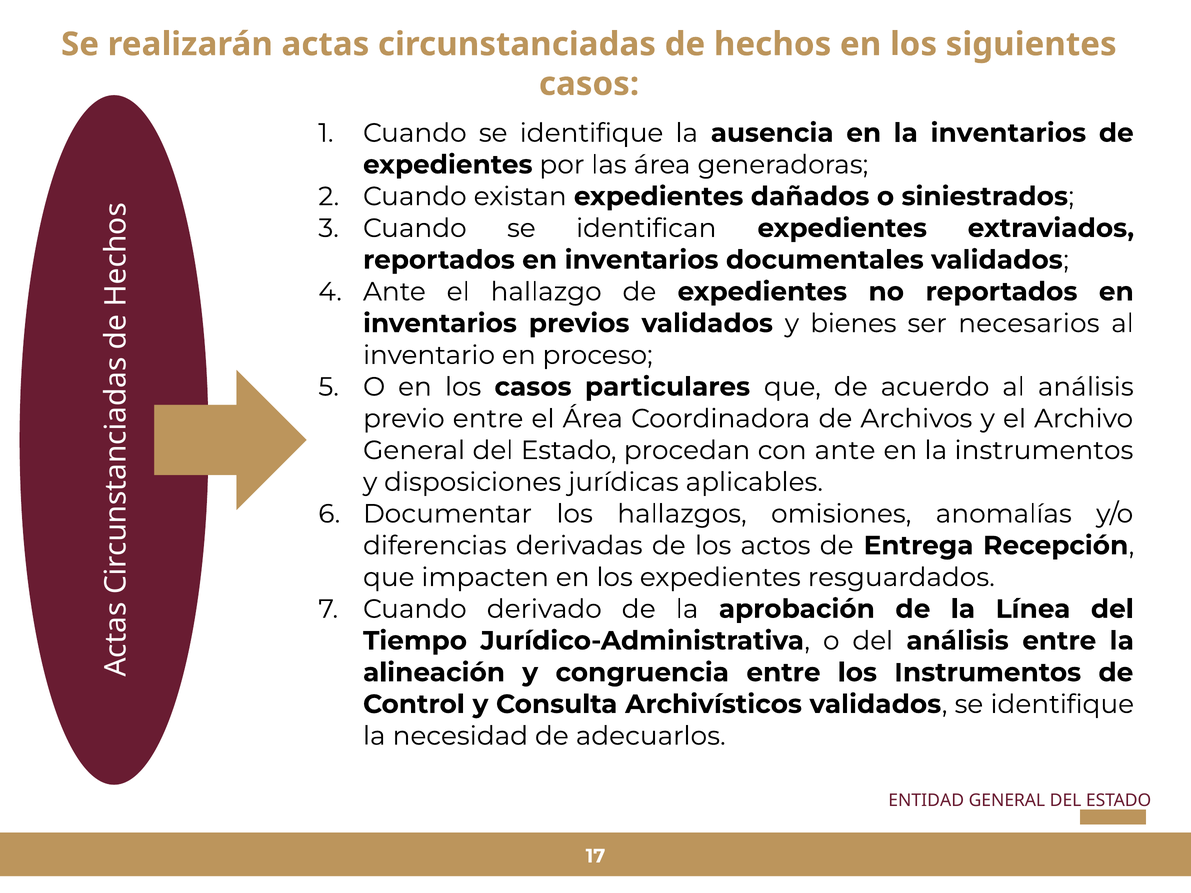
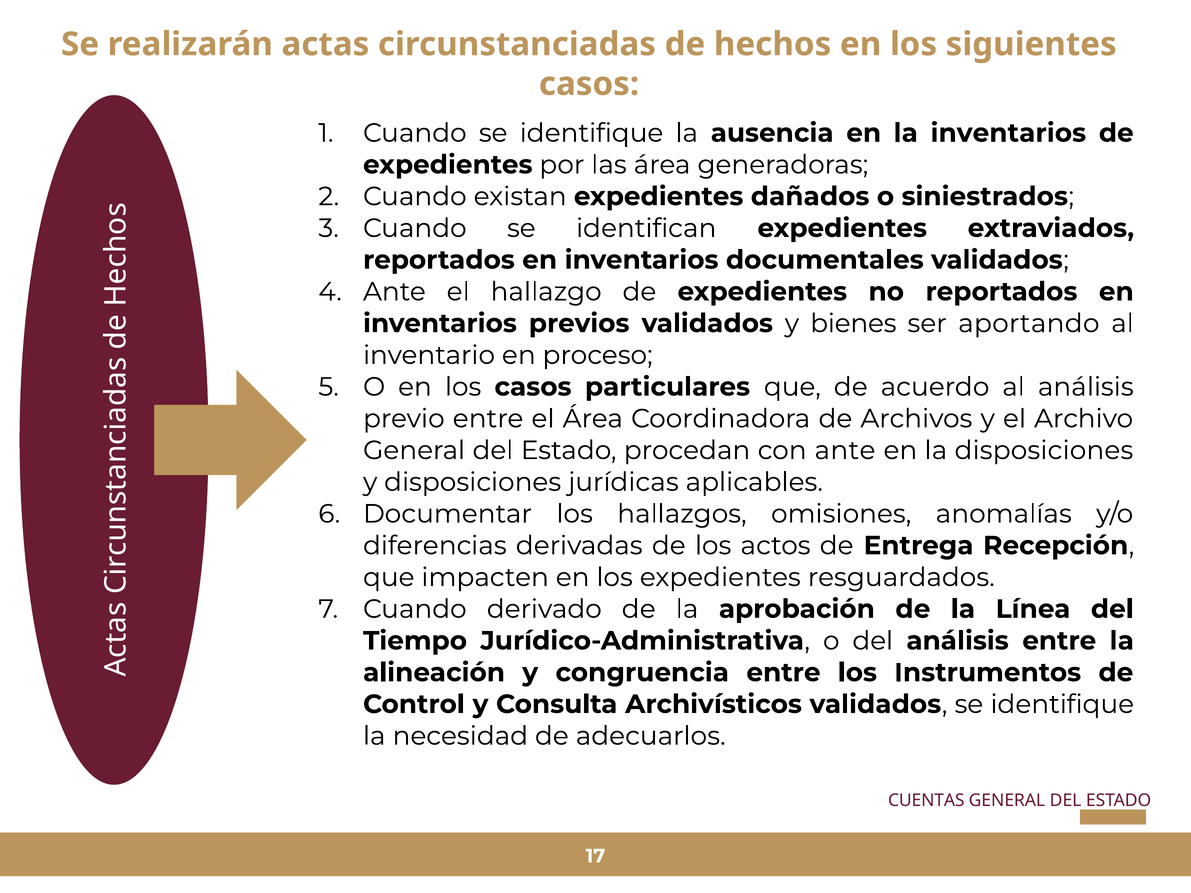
necesarios: necesarios -> aportando
la instrumentos: instrumentos -> disposiciones
ENTIDAD: ENTIDAD -> CUENTAS
